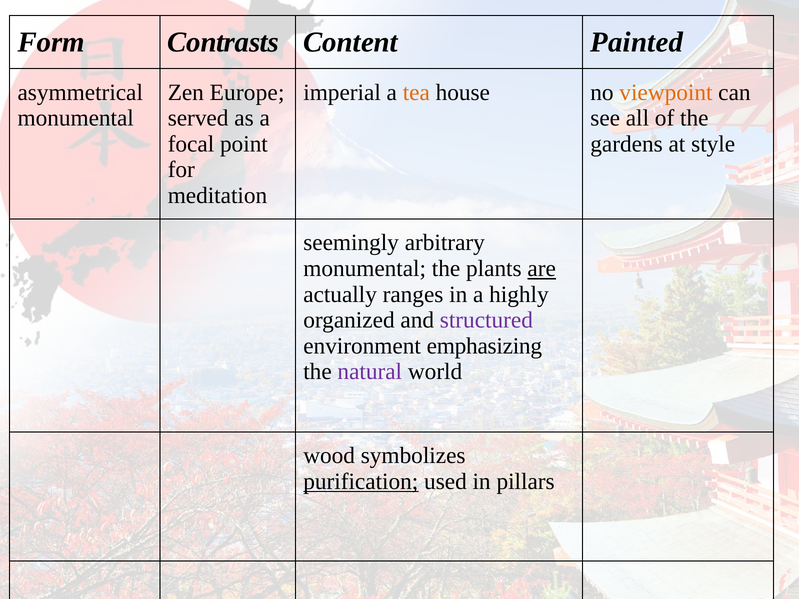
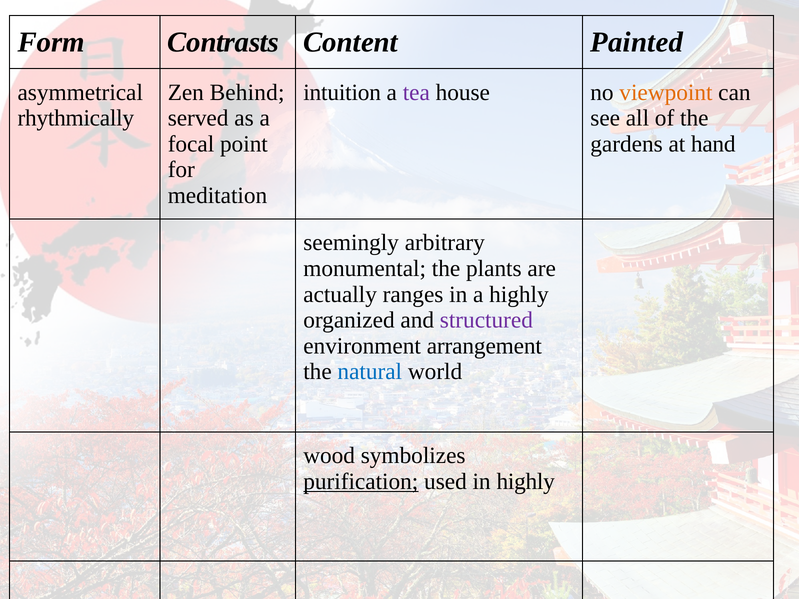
Europe: Europe -> Behind
imperial: imperial -> intuition
tea colour: orange -> purple
monumental at (76, 118): monumental -> rhythmically
style: style -> hand
are underline: present -> none
emphasizing: emphasizing -> arrangement
natural colour: purple -> blue
in pillars: pillars -> highly
